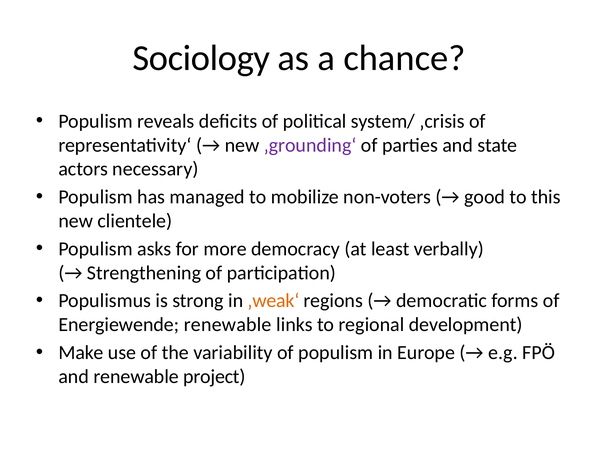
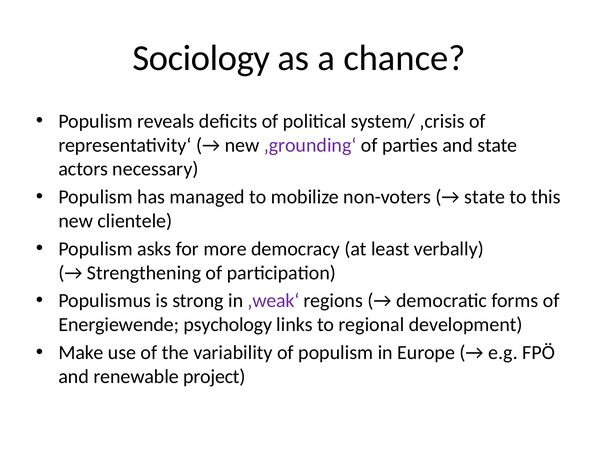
good at (485, 197): good -> state
‚weak‘ colour: orange -> purple
Energiewende renewable: renewable -> psychology
